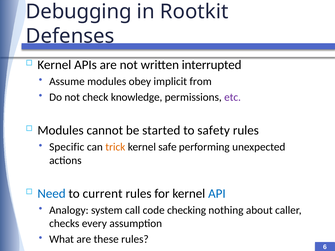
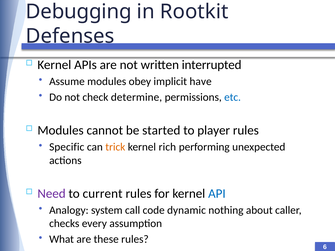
from: from -> have
knowledge: knowledge -> determine
etc colour: purple -> blue
safety: safety -> player
safe: safe -> rich
Need colour: blue -> purple
checking: checking -> dynamic
